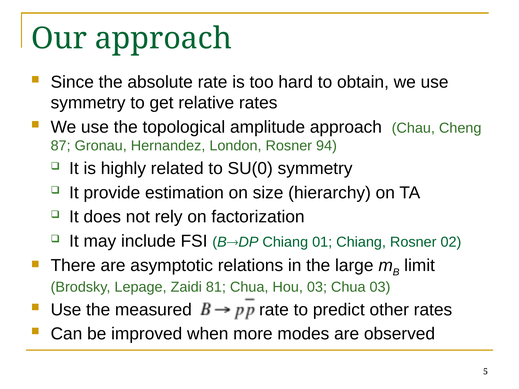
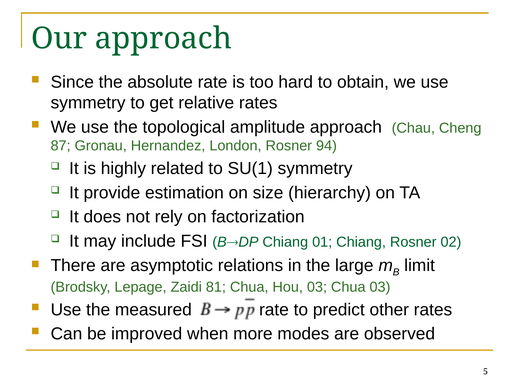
SU(0: SU(0 -> SU(1
